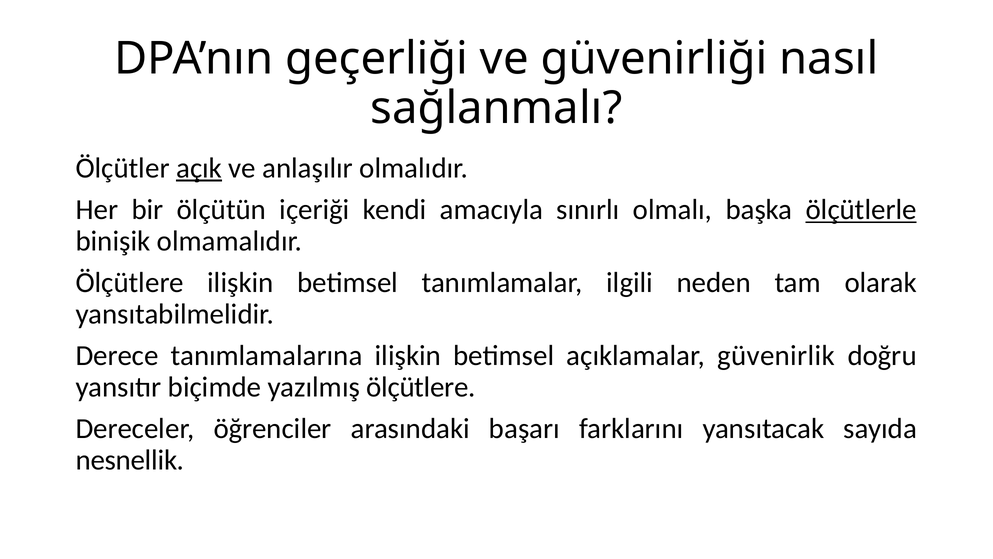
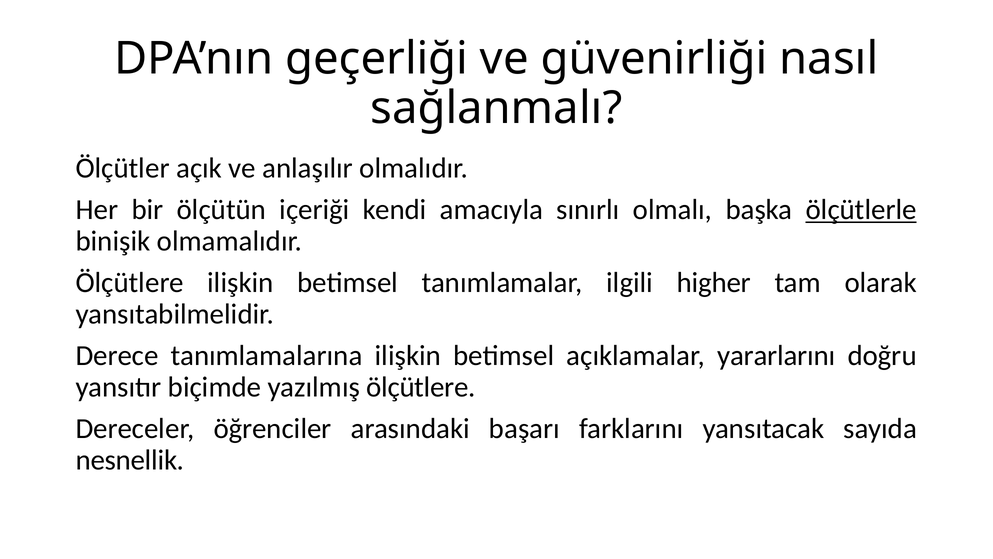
açık underline: present -> none
neden: neden -> higher
güvenirlik: güvenirlik -> yararlarını
